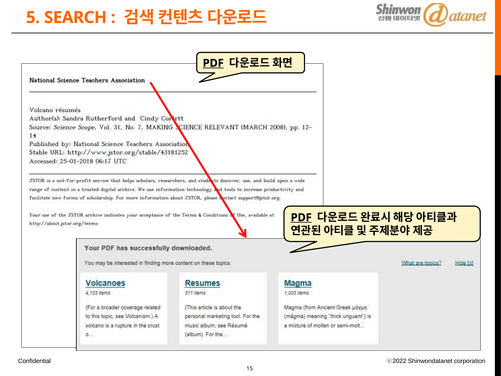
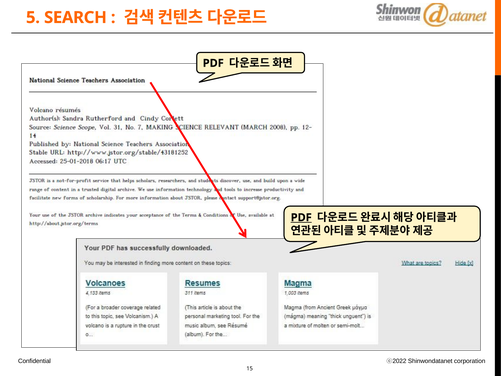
PDF at (213, 63) underline: present -> none
